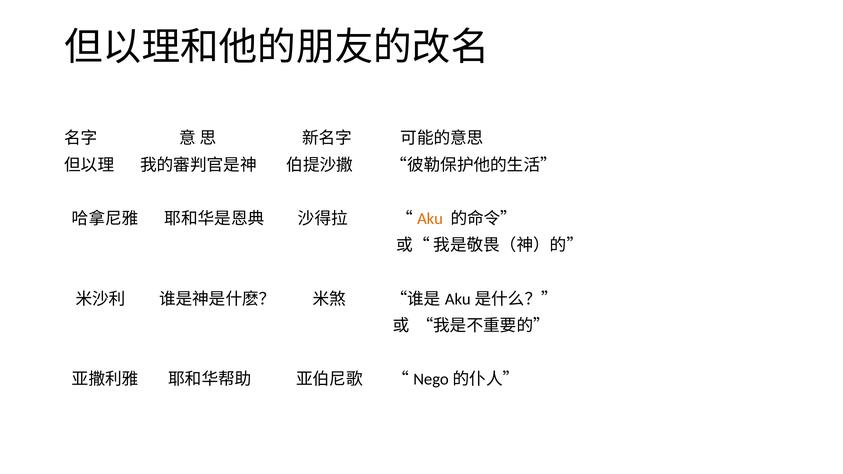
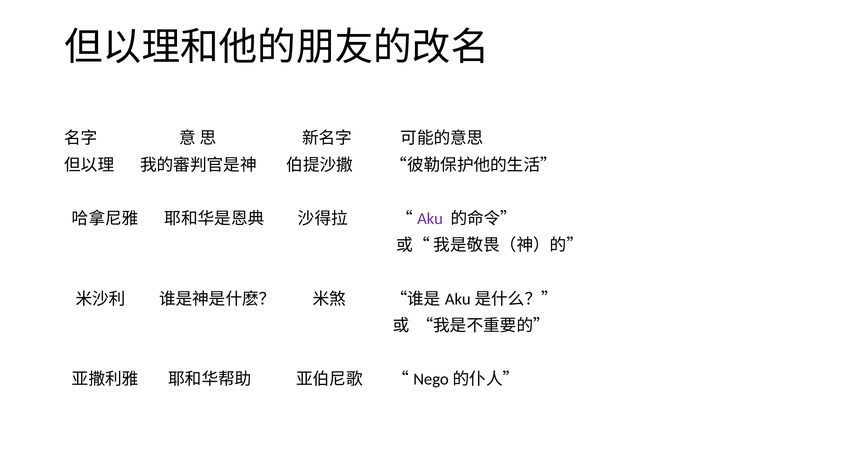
Aku colour: orange -> purple
